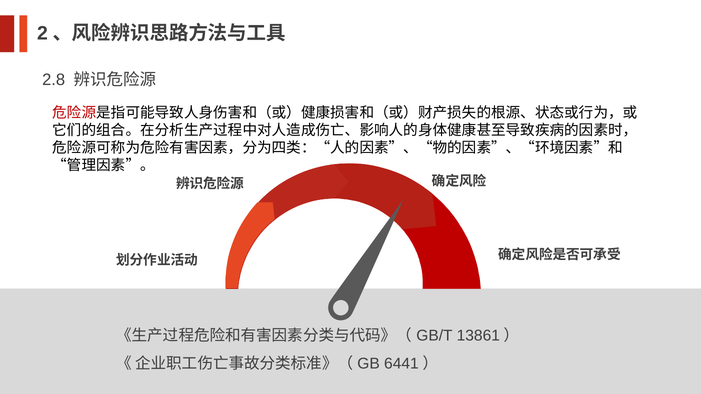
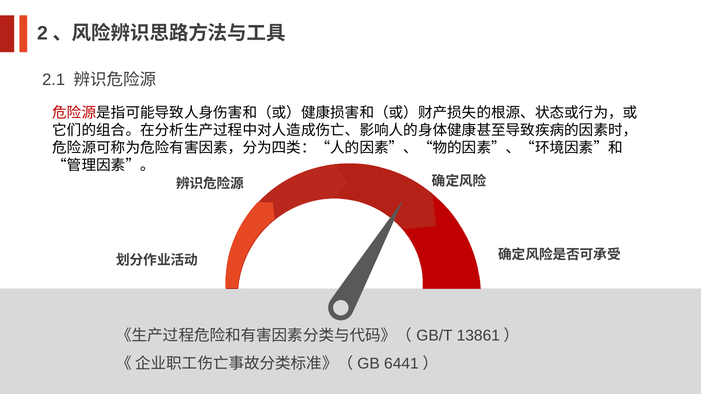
2.8: 2.8 -> 2.1
